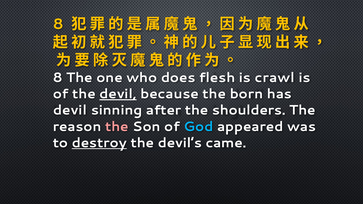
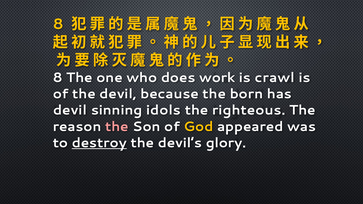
flesh: flesh -> work
devil at (118, 94) underline: present -> none
after: after -> idols
shoulders: shoulders -> righteous
God colour: light blue -> yellow
came: came -> glory
